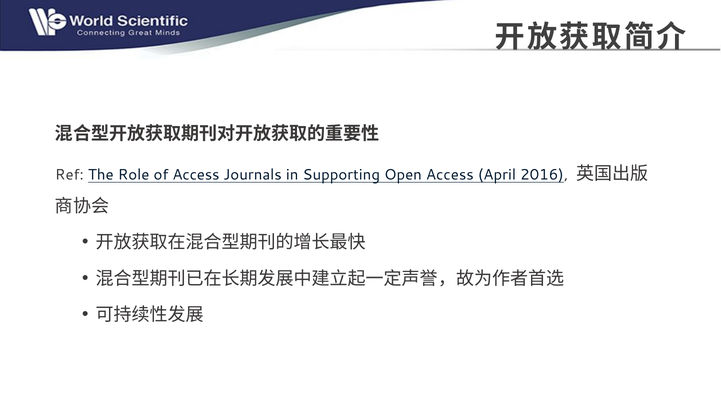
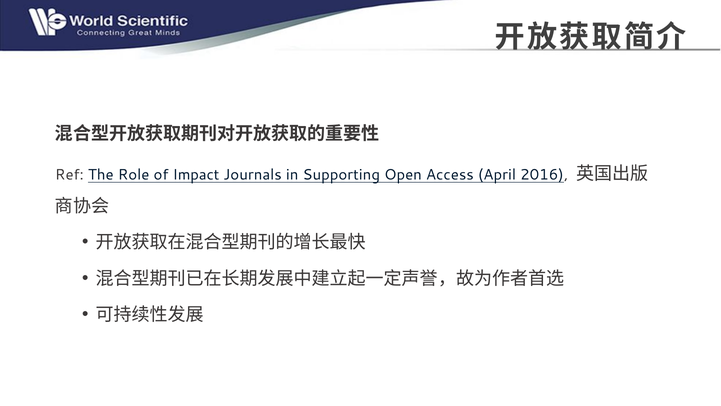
of Access: Access -> Impact
